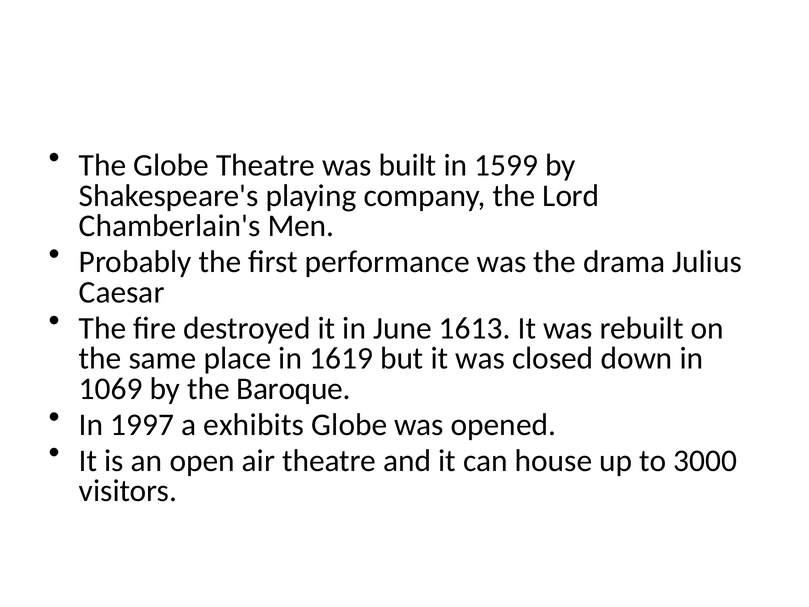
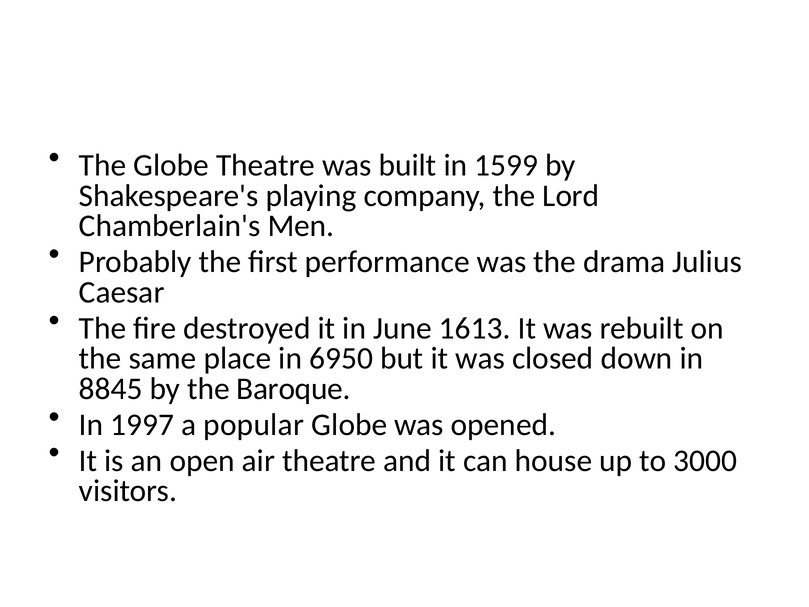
1619: 1619 -> 6950
1069: 1069 -> 8845
exhibits: exhibits -> popular
